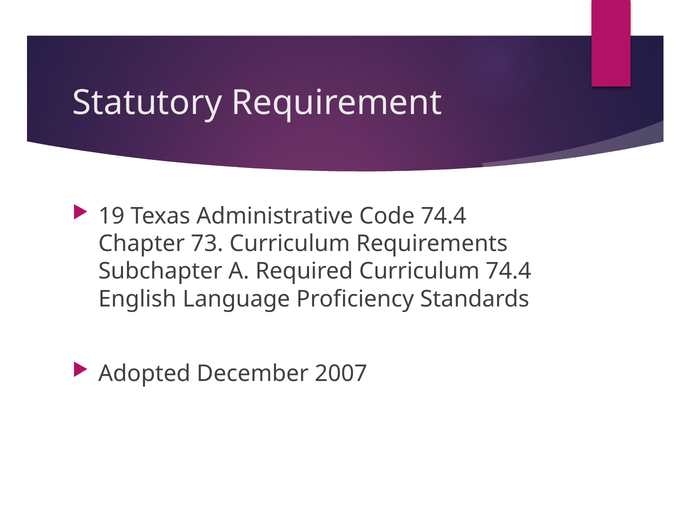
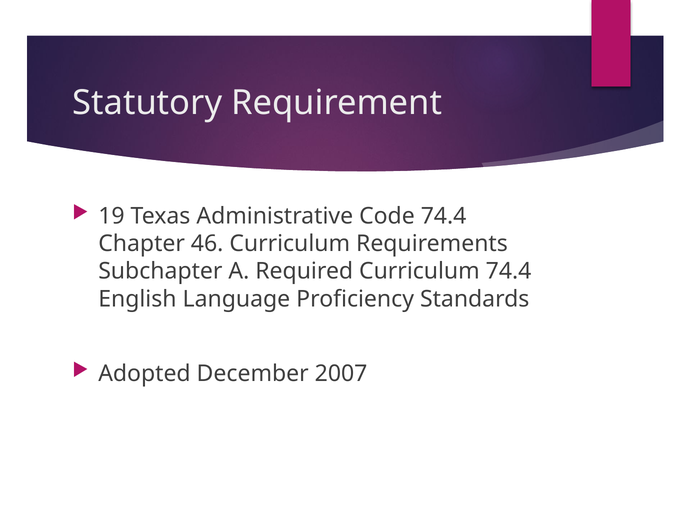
73: 73 -> 46
